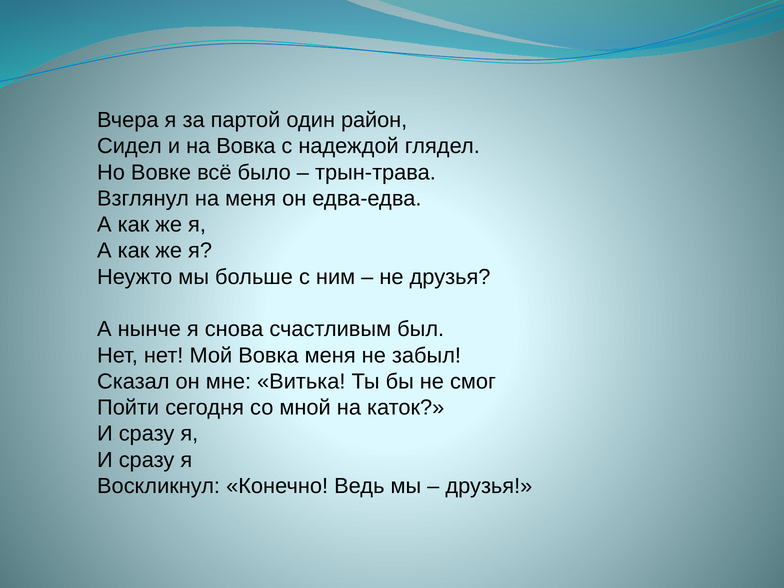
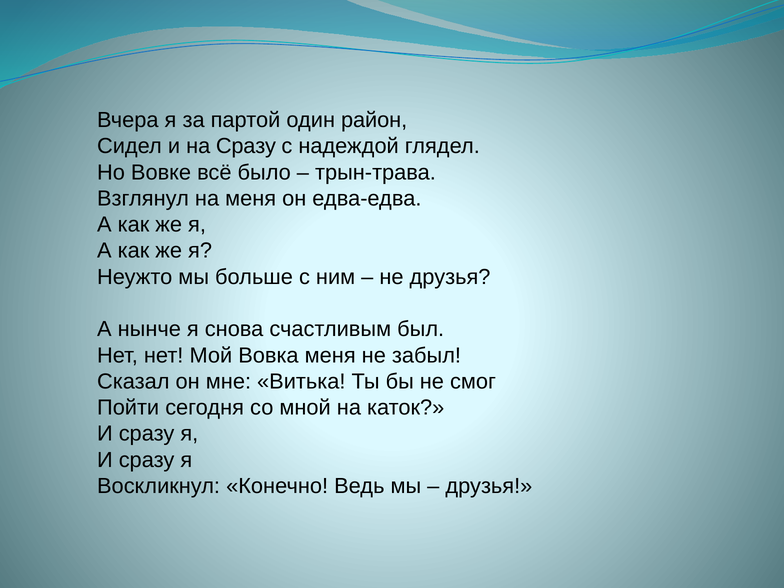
на Вовка: Вовка -> Сразу
